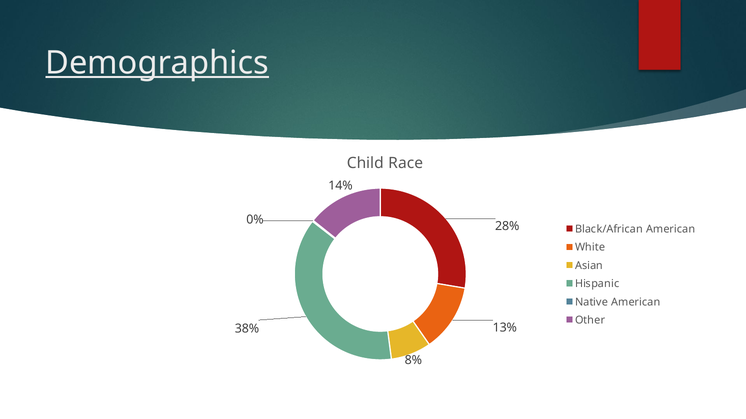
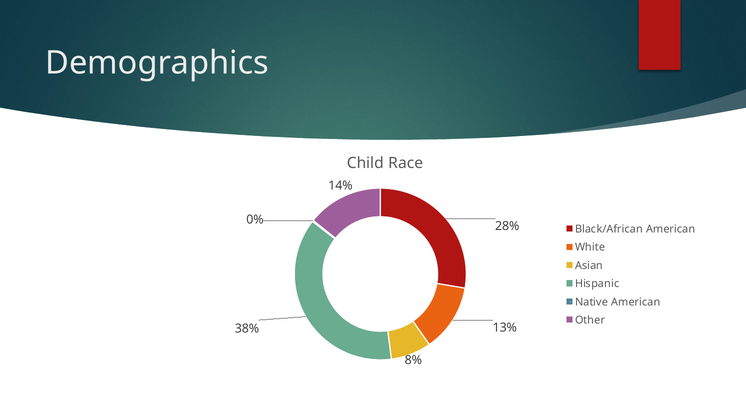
Demographics underline: present -> none
